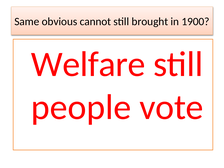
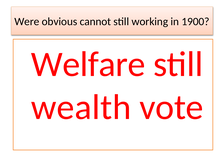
Same: Same -> Were
brought: brought -> working
people: people -> wealth
